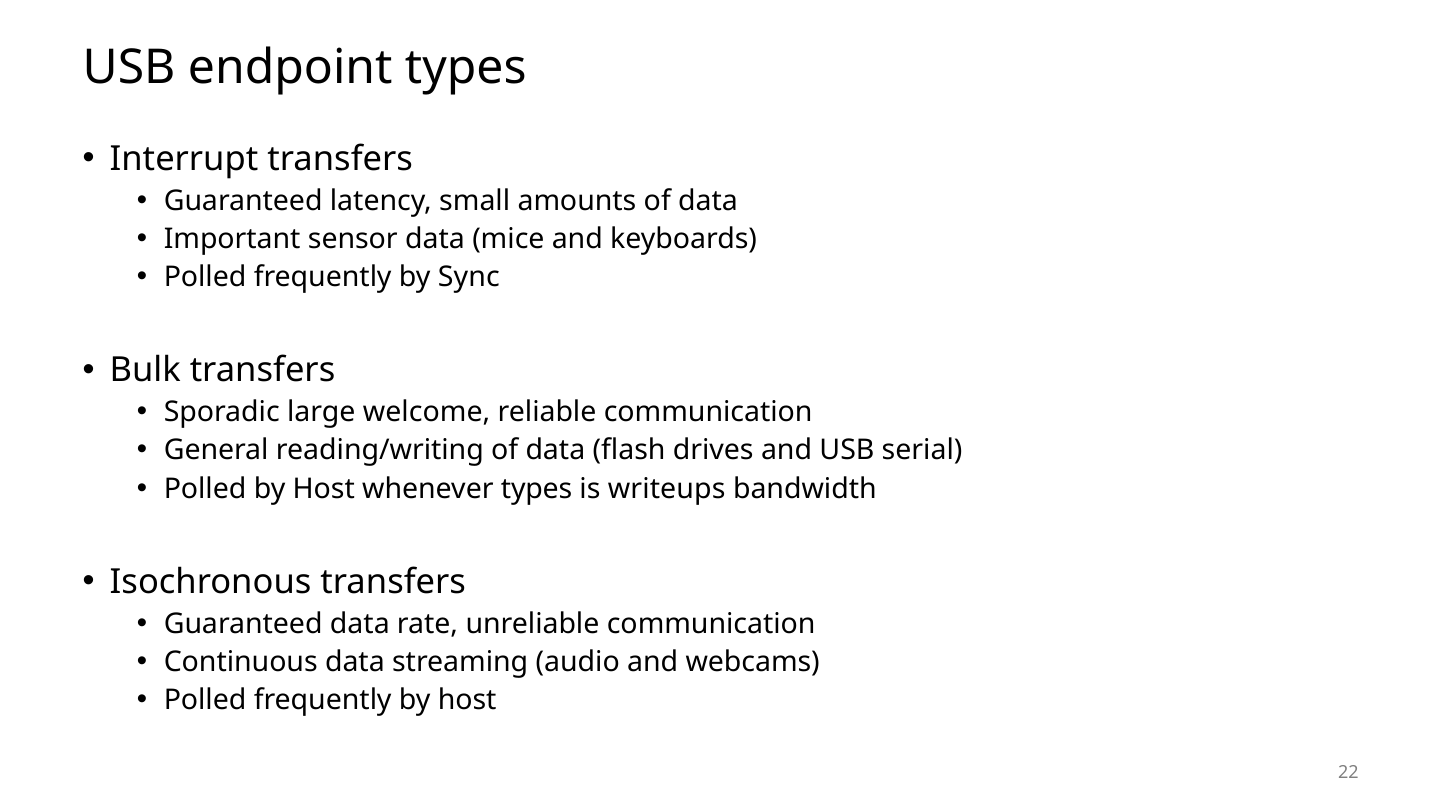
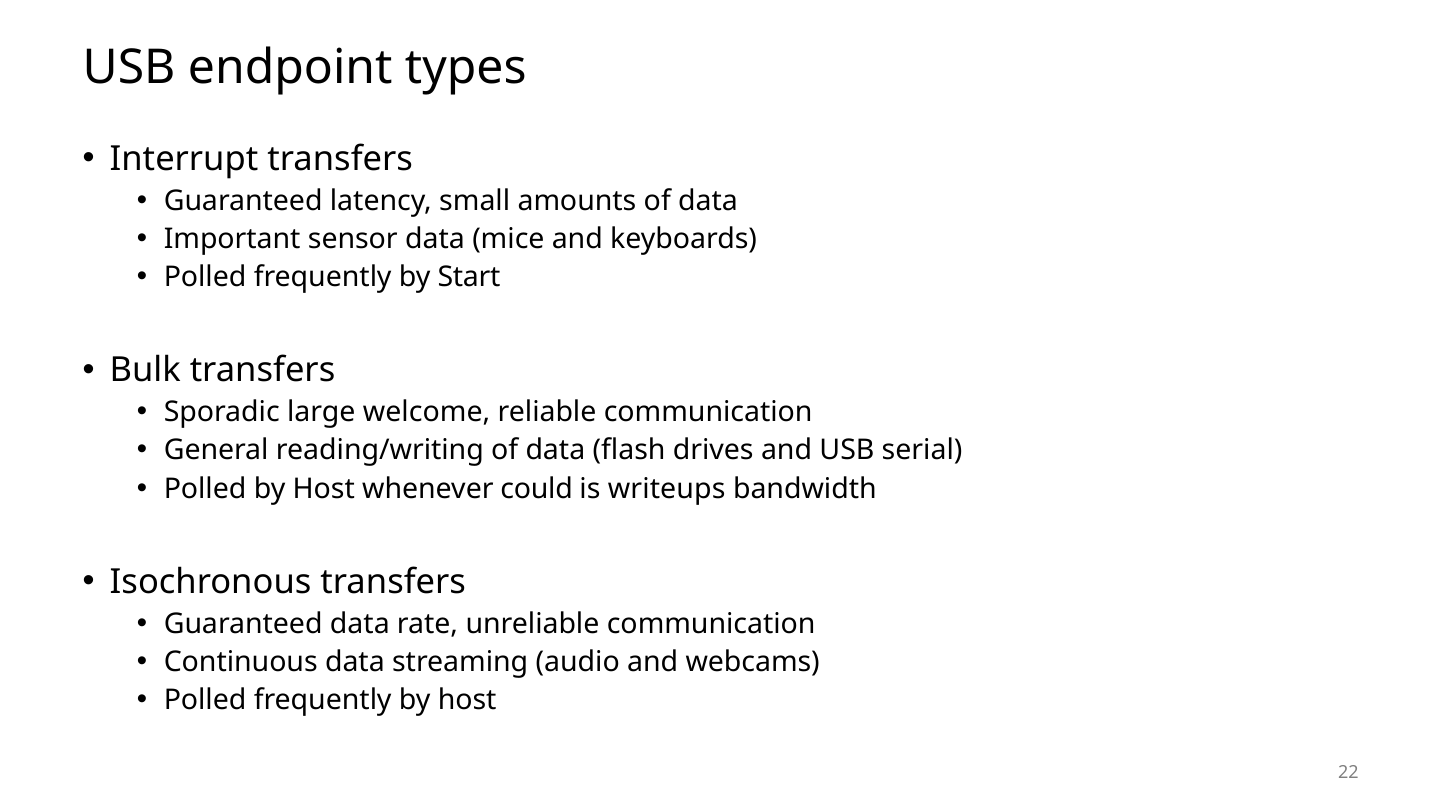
Sync: Sync -> Start
whenever types: types -> could
